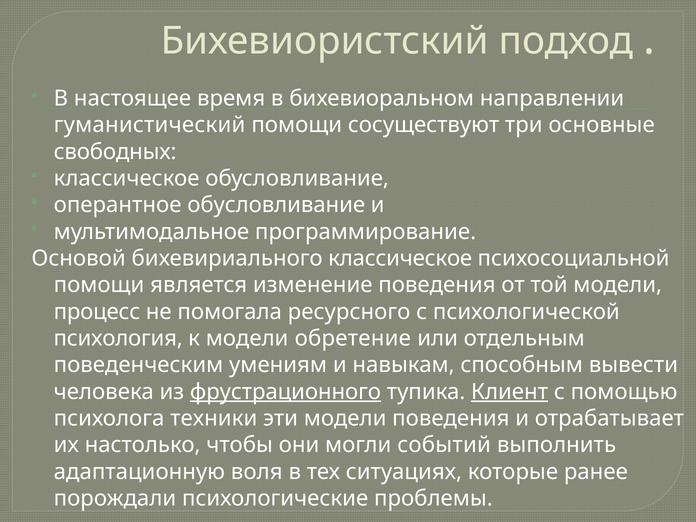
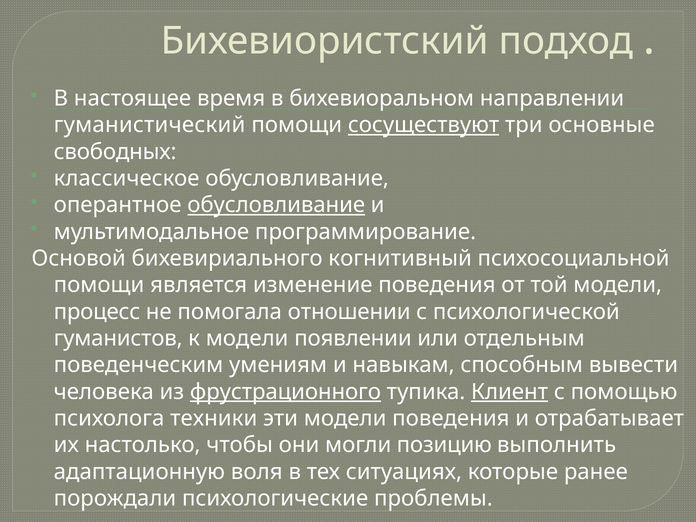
сосуществуют underline: none -> present
обусловливание at (276, 205) underline: none -> present
бихевириального классическое: классическое -> когнитивный
ресурсного: ресурсного -> отношении
психология: психология -> гуманистов
обретение: обретение -> появлении
событий: событий -> позицию
